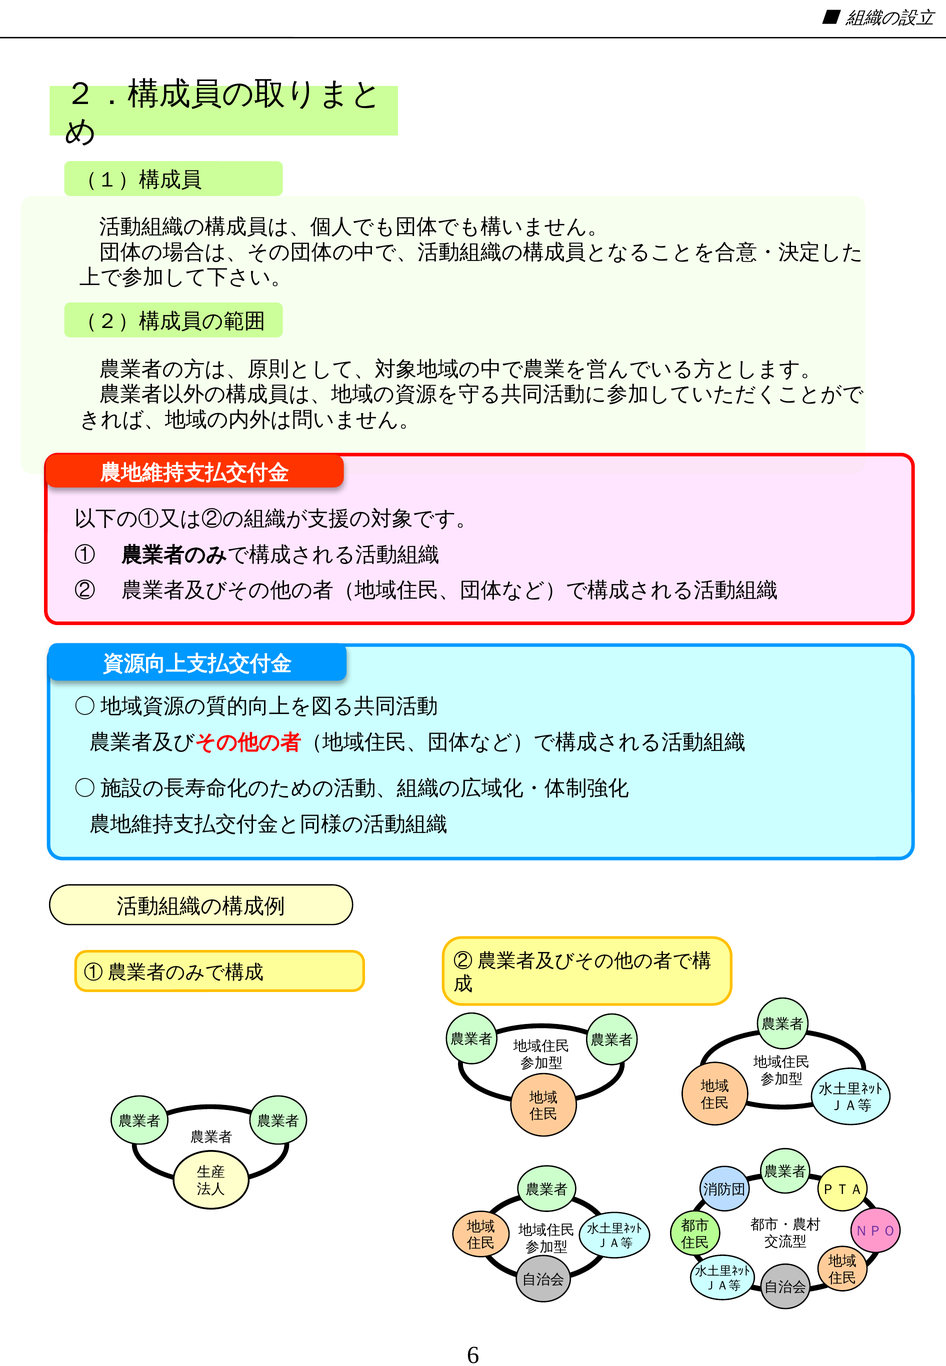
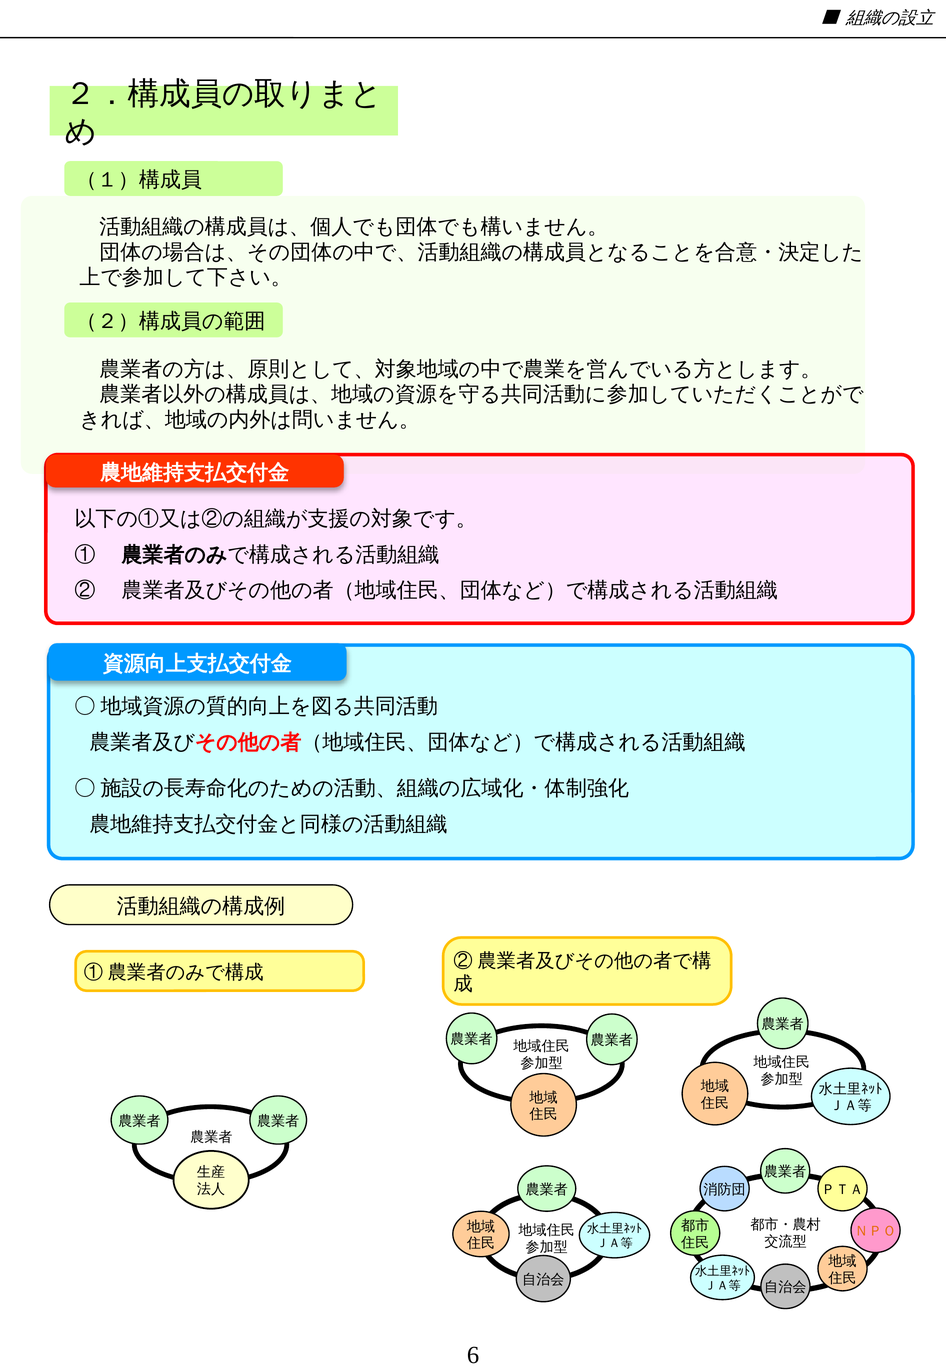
ＮＰＯ colour: purple -> orange
